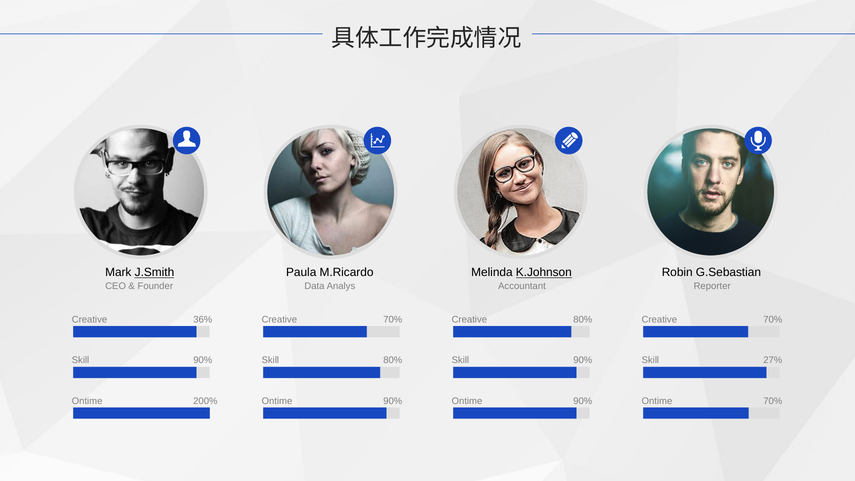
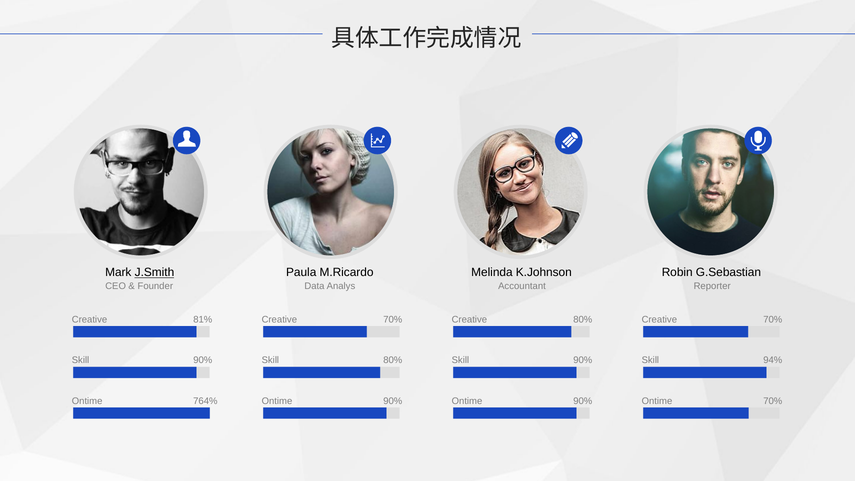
K.Johnson underline: present -> none
36%: 36% -> 81%
27%: 27% -> 94%
200%: 200% -> 764%
